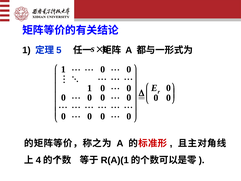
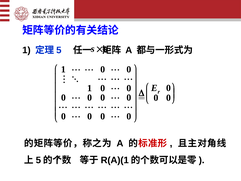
4 at (38, 160): 4 -> 5
